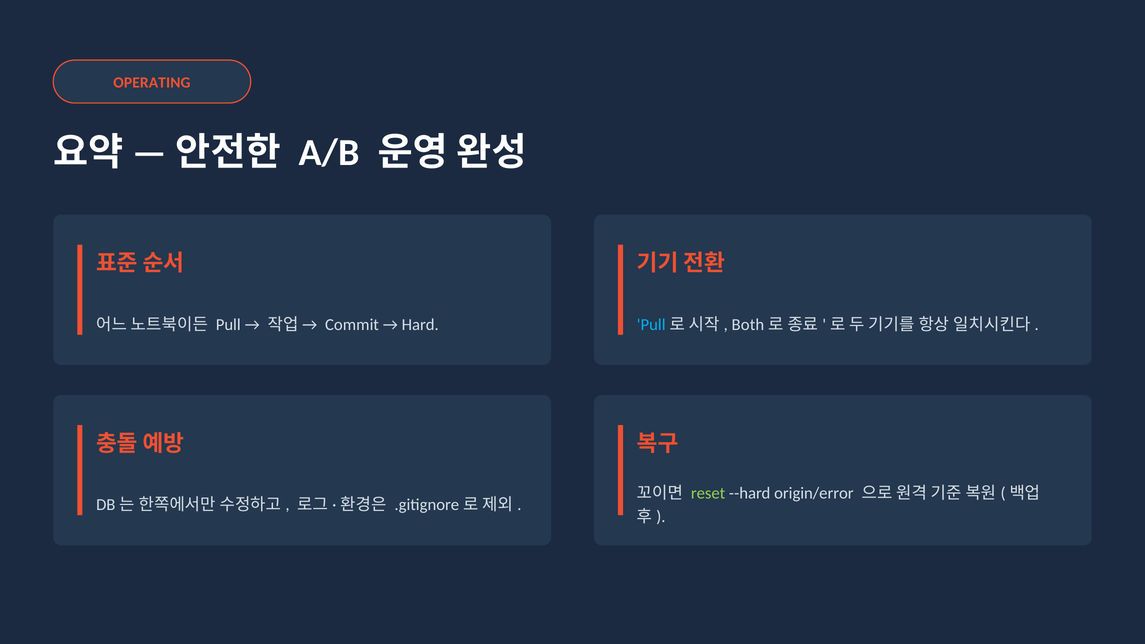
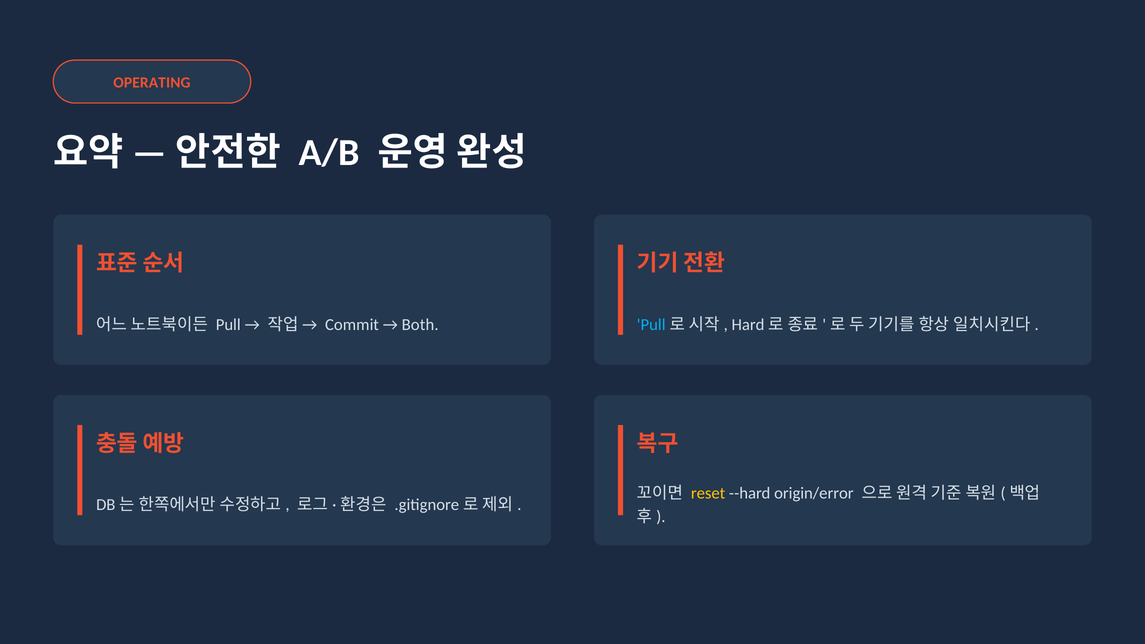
Both: Both -> Hard
Hard: Hard -> Both
reset colour: light green -> yellow
